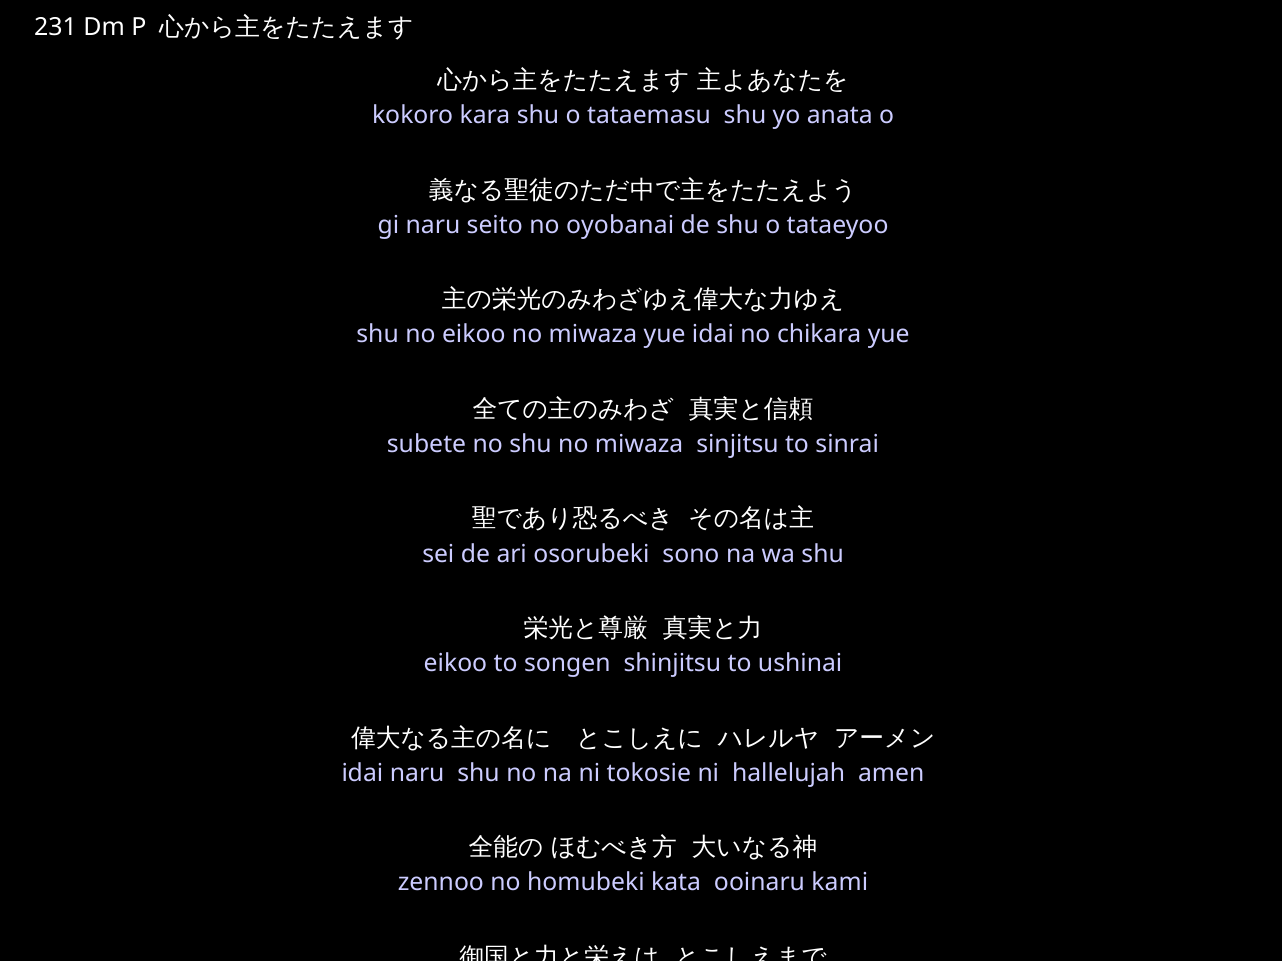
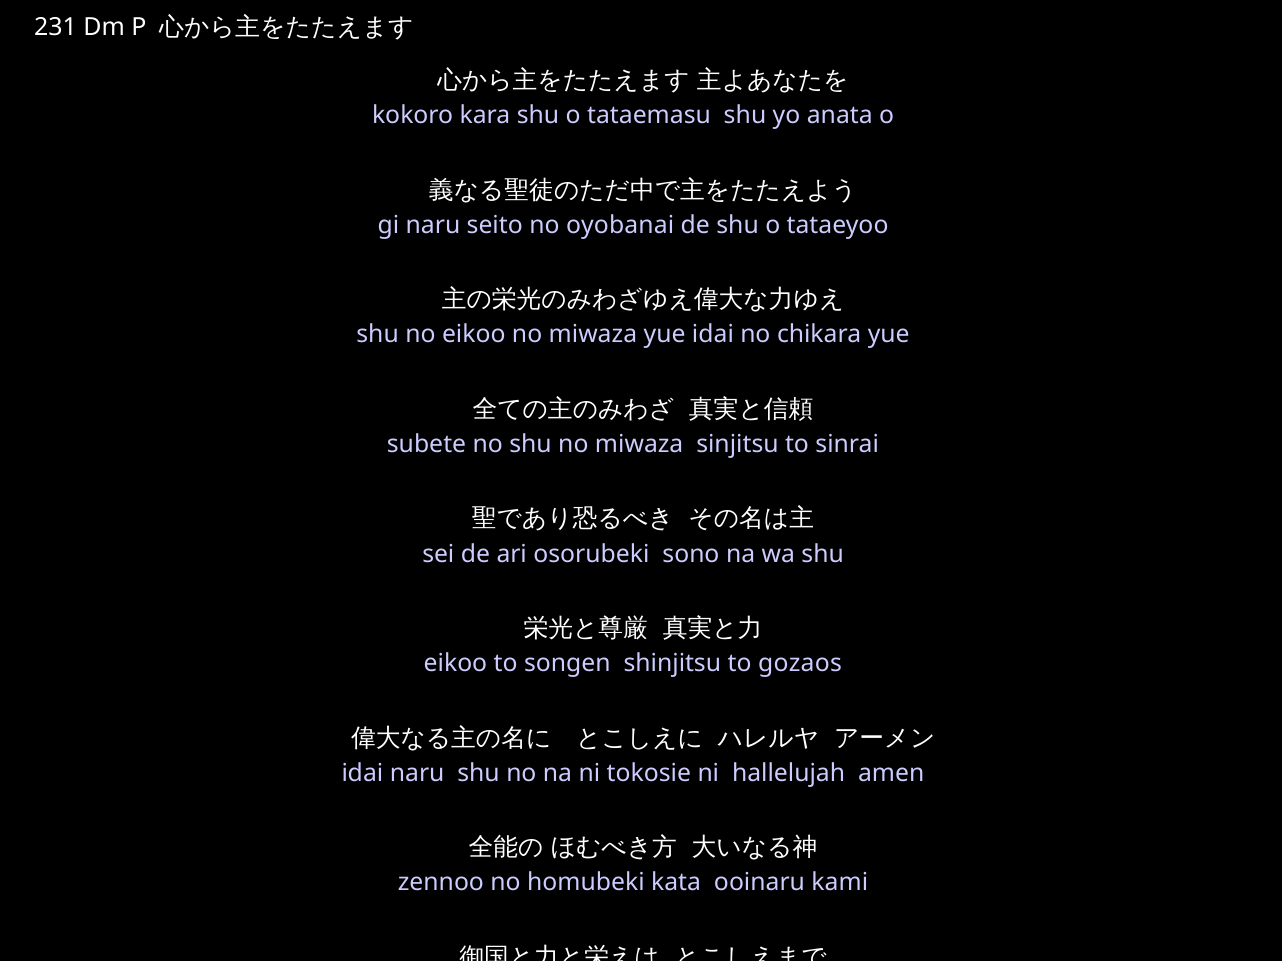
ushinai: ushinai -> gozaos
